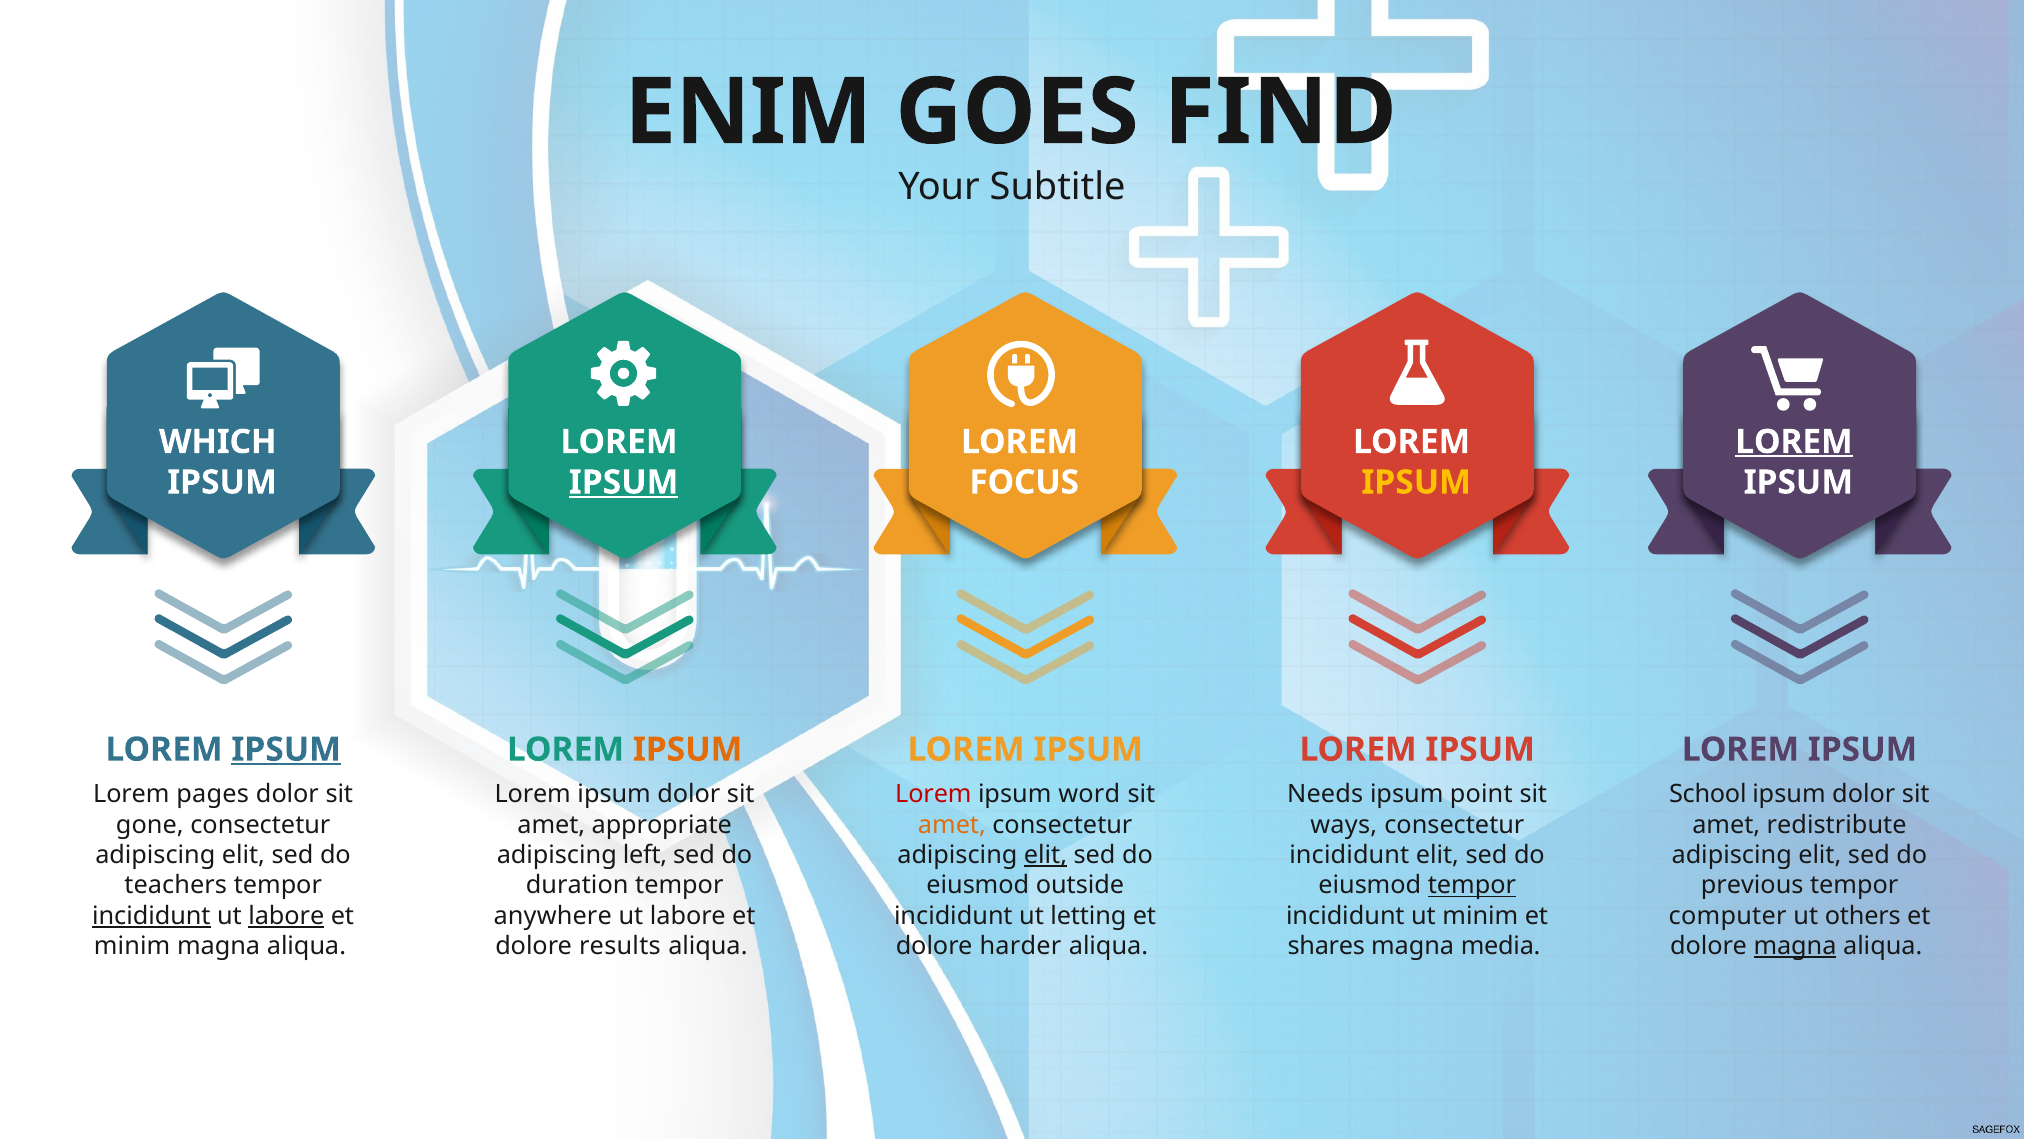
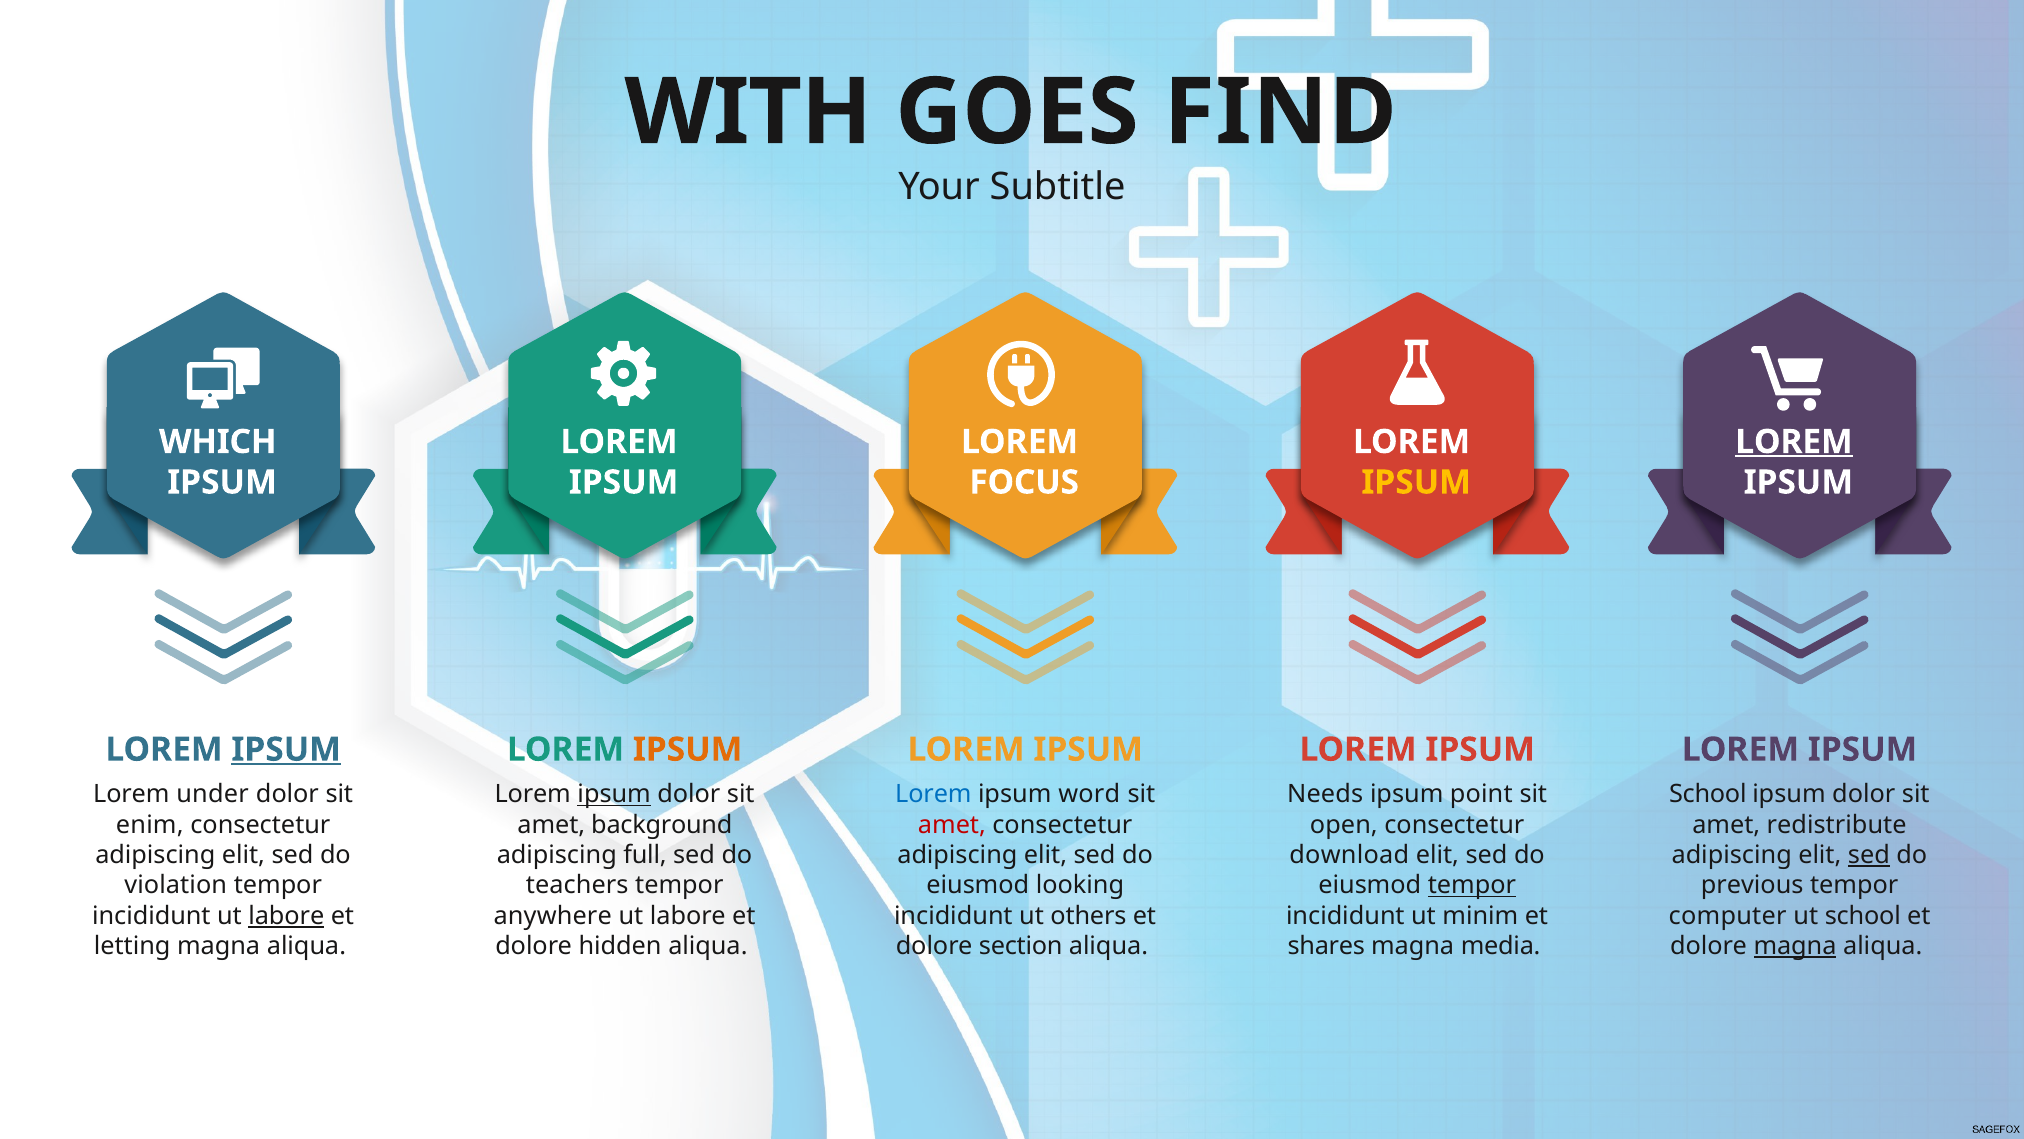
ENIM: ENIM -> WITH
IPSUM at (624, 482) underline: present -> none
pages: pages -> under
ipsum at (614, 794) underline: none -> present
Lorem at (933, 794) colour: red -> blue
gone: gone -> enim
appropriate: appropriate -> background
amet at (952, 825) colour: orange -> red
ways: ways -> open
left: left -> full
elit at (1045, 855) underline: present -> none
incididunt at (1349, 855): incididunt -> download
sed at (1869, 855) underline: none -> present
teachers: teachers -> violation
duration: duration -> teachers
outside: outside -> looking
incididunt at (151, 916) underline: present -> none
letting: letting -> others
ut others: others -> school
minim at (132, 946): minim -> letting
results: results -> hidden
harder: harder -> section
